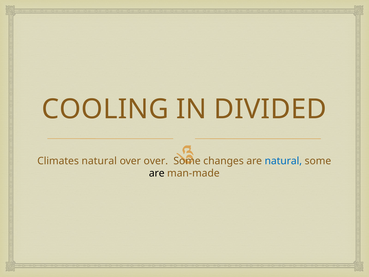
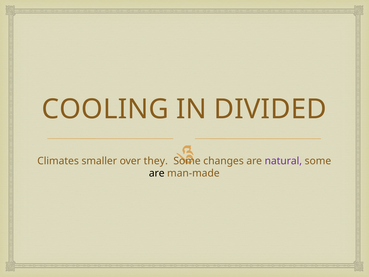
Climates natural: natural -> smaller
over over: over -> they
natural at (283, 161) colour: blue -> purple
